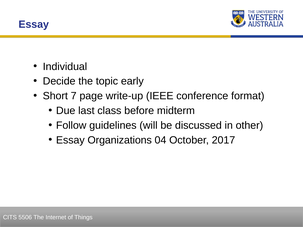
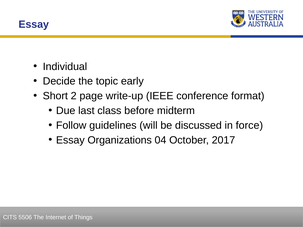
7: 7 -> 2
other: other -> force
